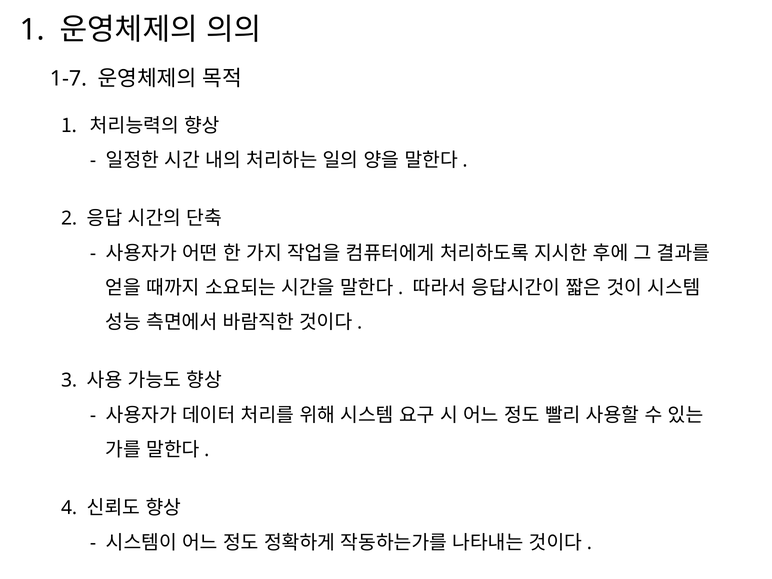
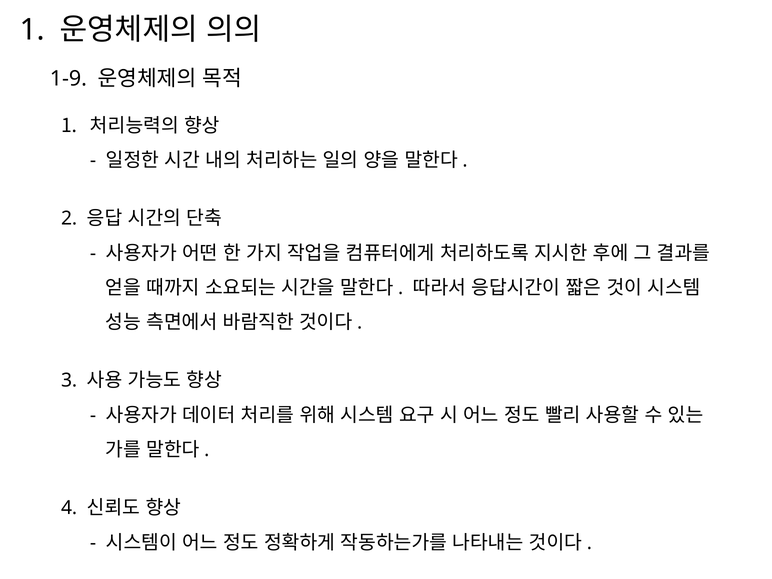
1-7: 1-7 -> 1-9
